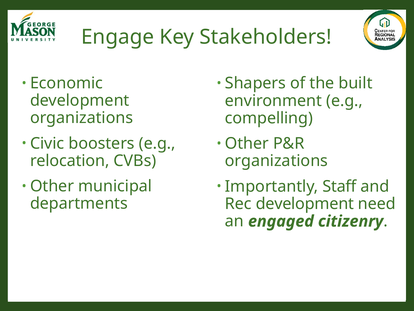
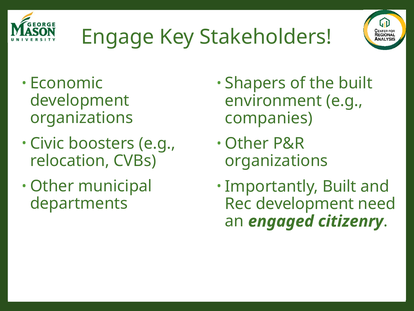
compelling: compelling -> companies
Importantly Staff: Staff -> Built
